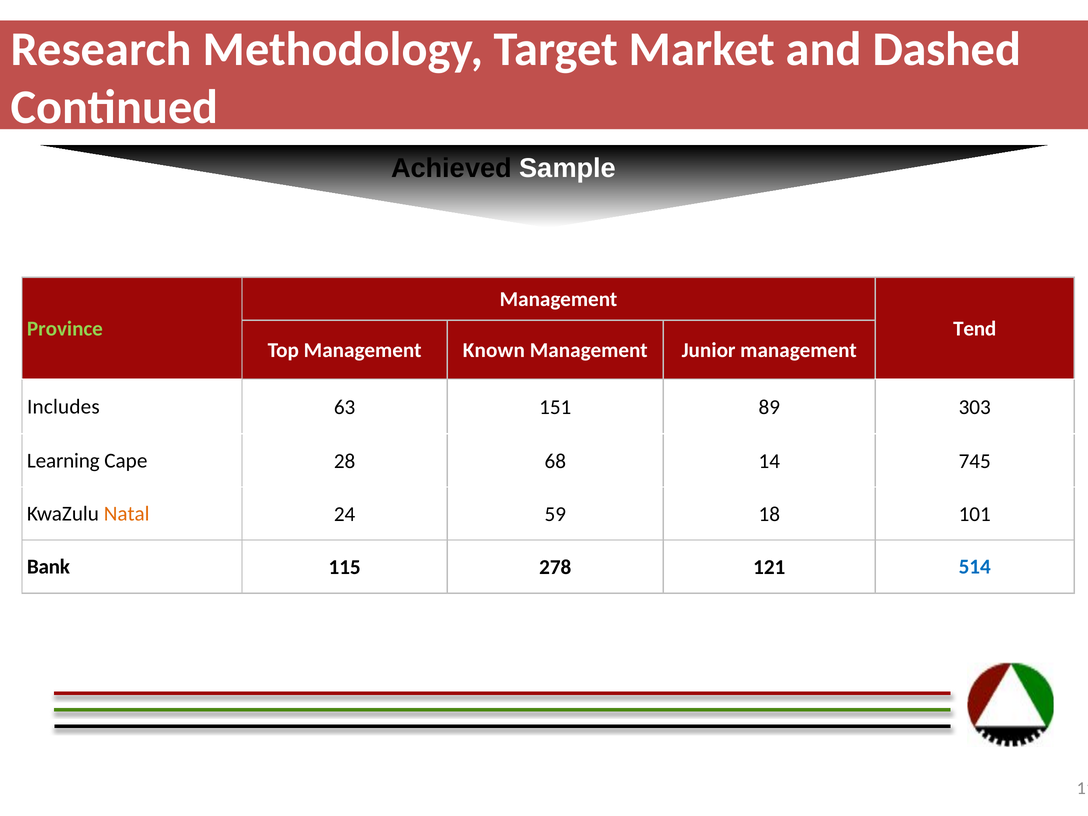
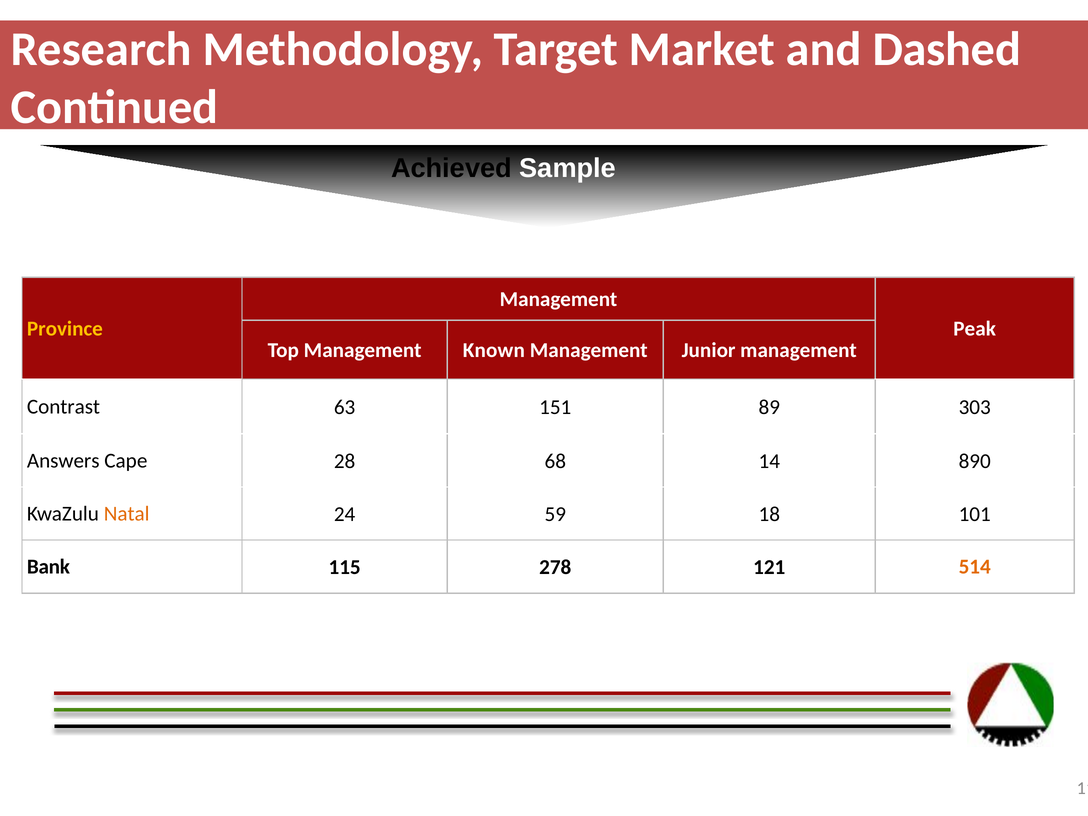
Province colour: light green -> yellow
Tend: Tend -> Peak
Includes: Includes -> Contrast
Learning: Learning -> Answers
745: 745 -> 890
514 colour: blue -> orange
